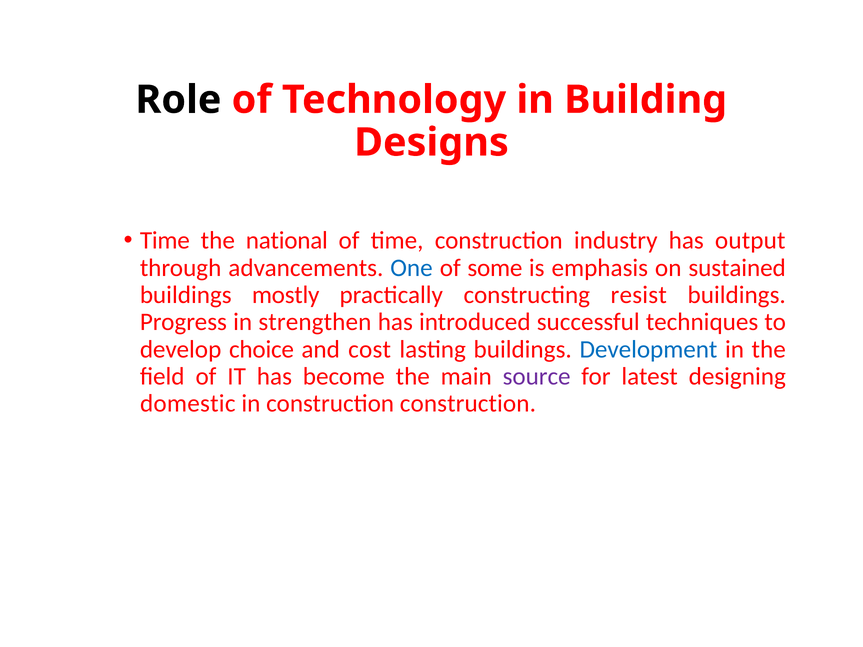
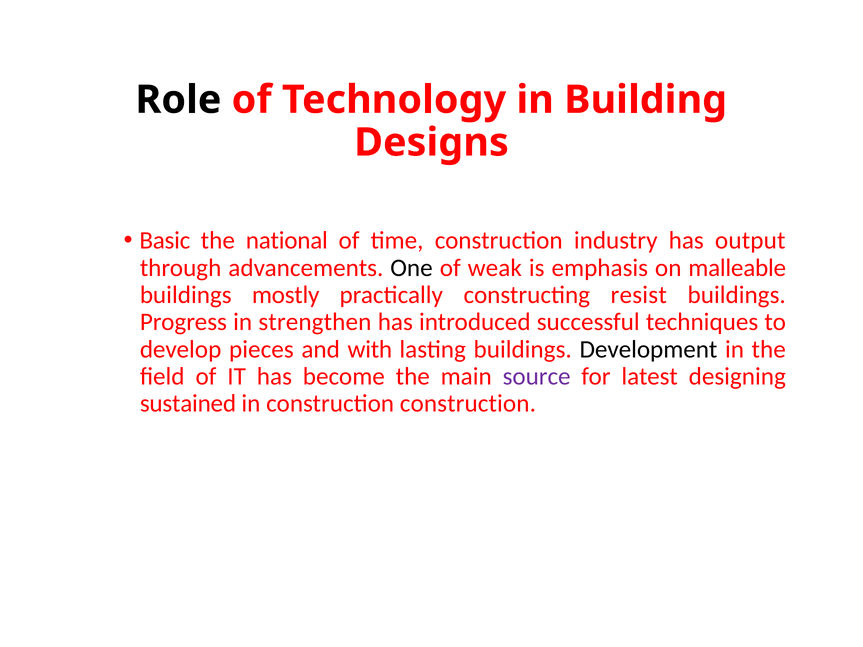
Time at (165, 241): Time -> Basic
One colour: blue -> black
some: some -> weak
sustained: sustained -> malleable
choice: choice -> pieces
cost: cost -> with
Development colour: blue -> black
domestic: domestic -> sustained
